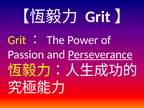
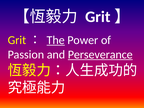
The underline: none -> present
